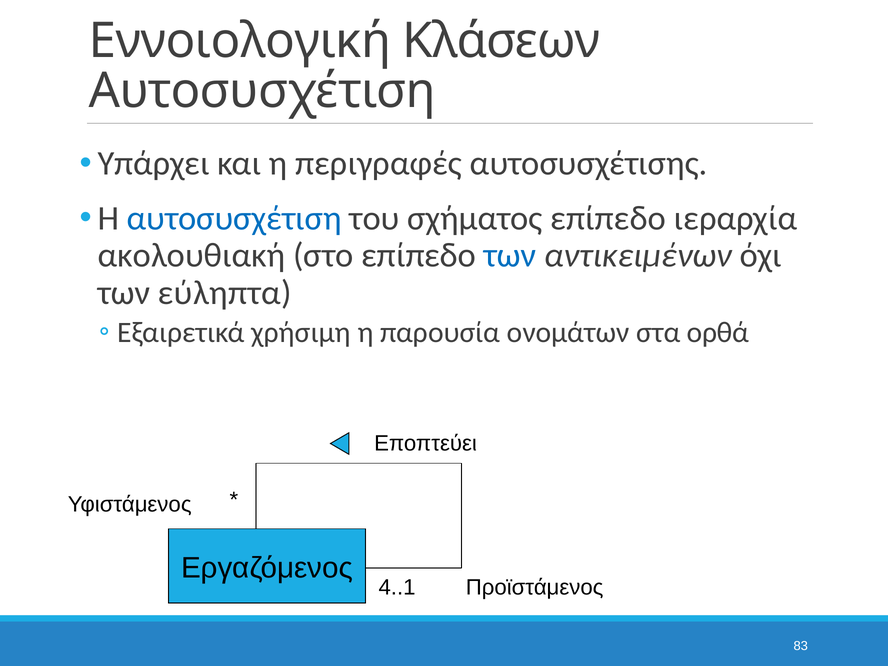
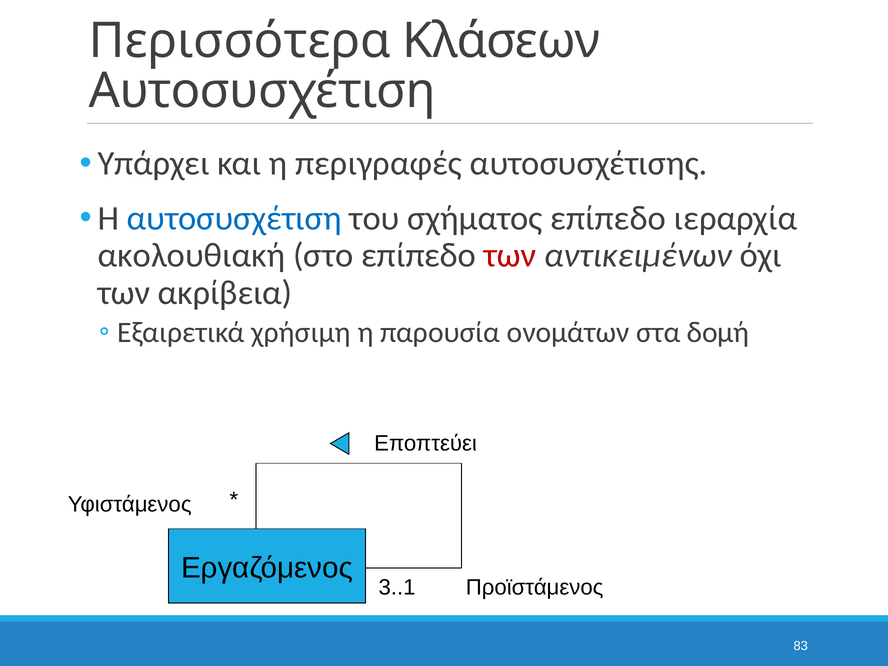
Εννοιολογική: Εννοιολογική -> Περισσότερα
των at (510, 255) colour: blue -> red
εύληπτα: εύληπτα -> ακρίβεια
ορθά: ορθά -> δομή
4..1: 4..1 -> 3..1
